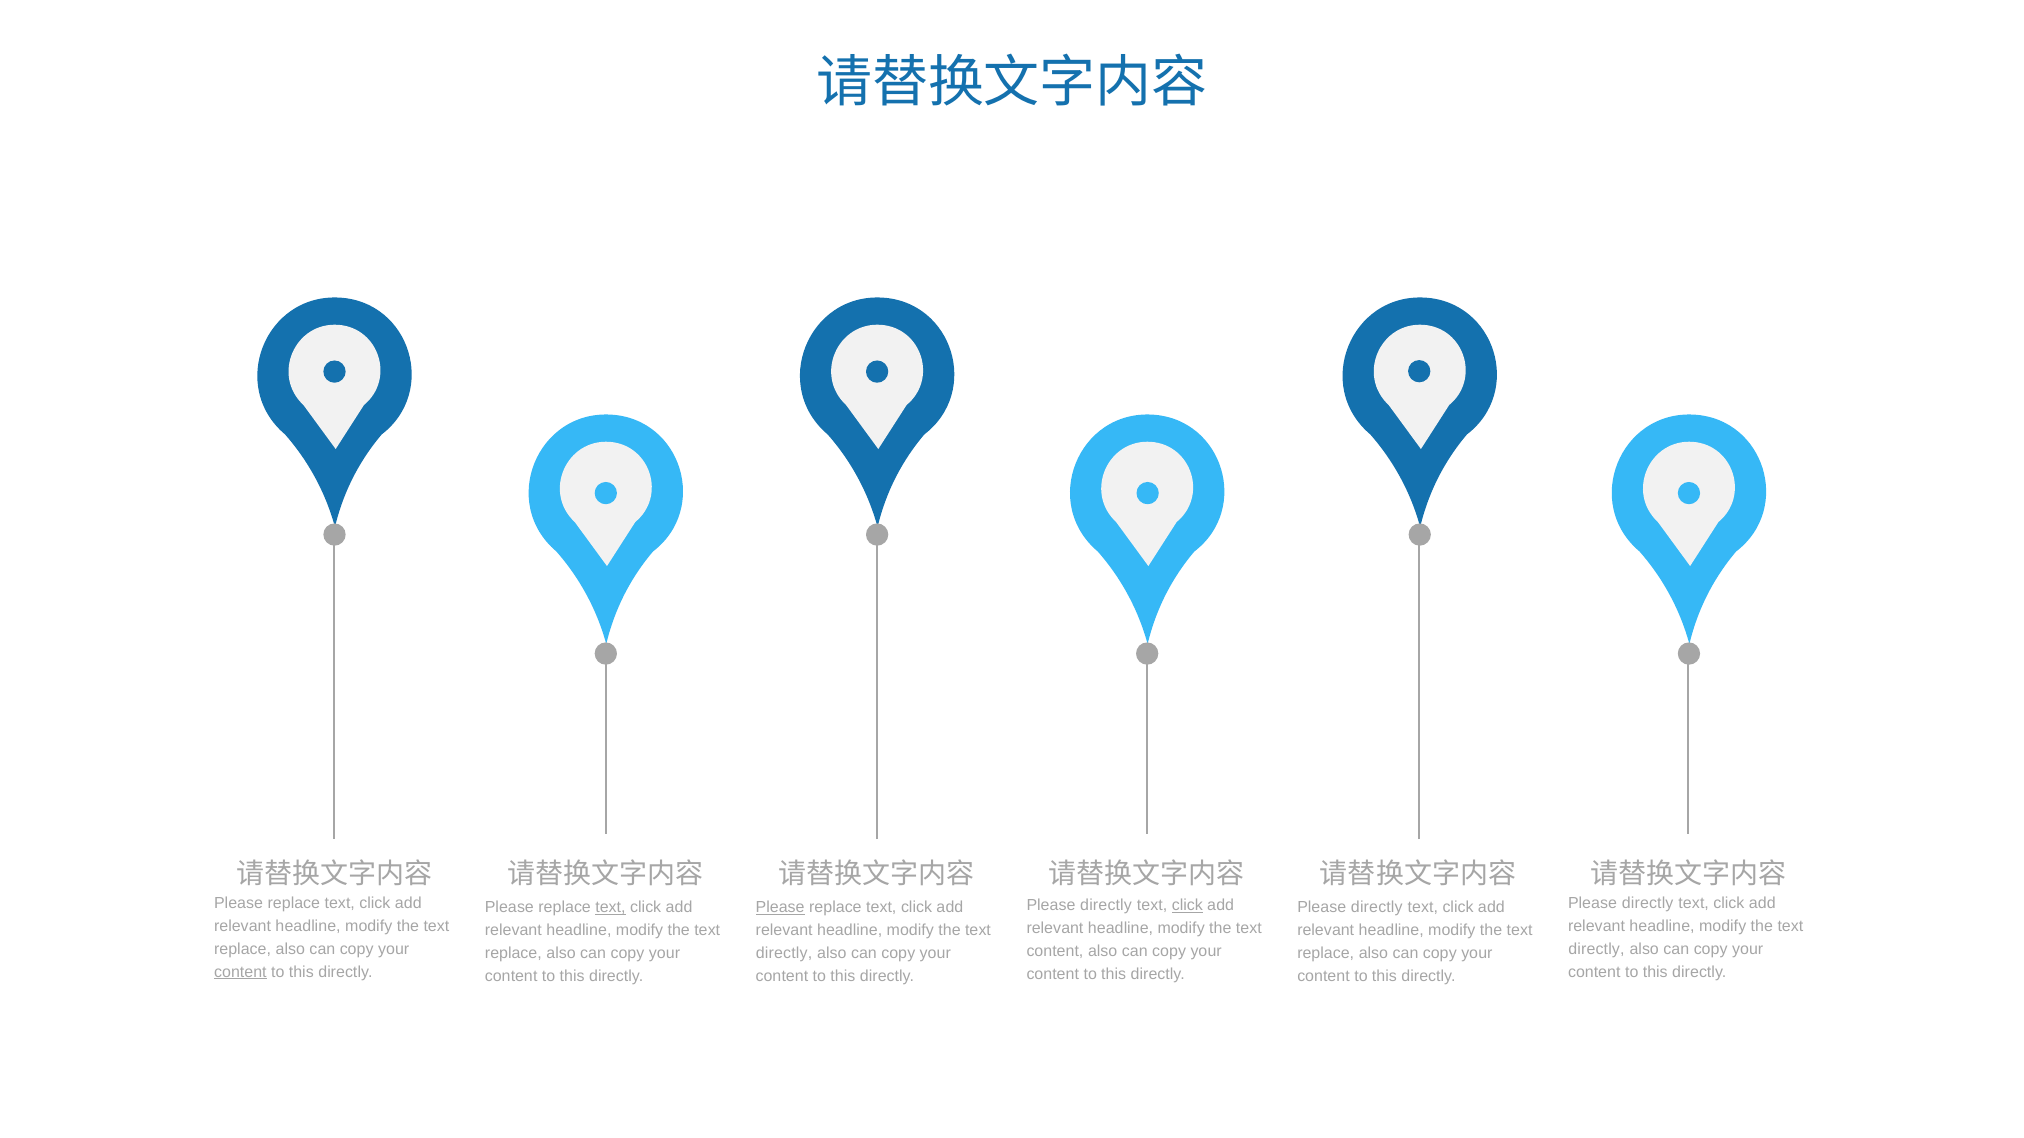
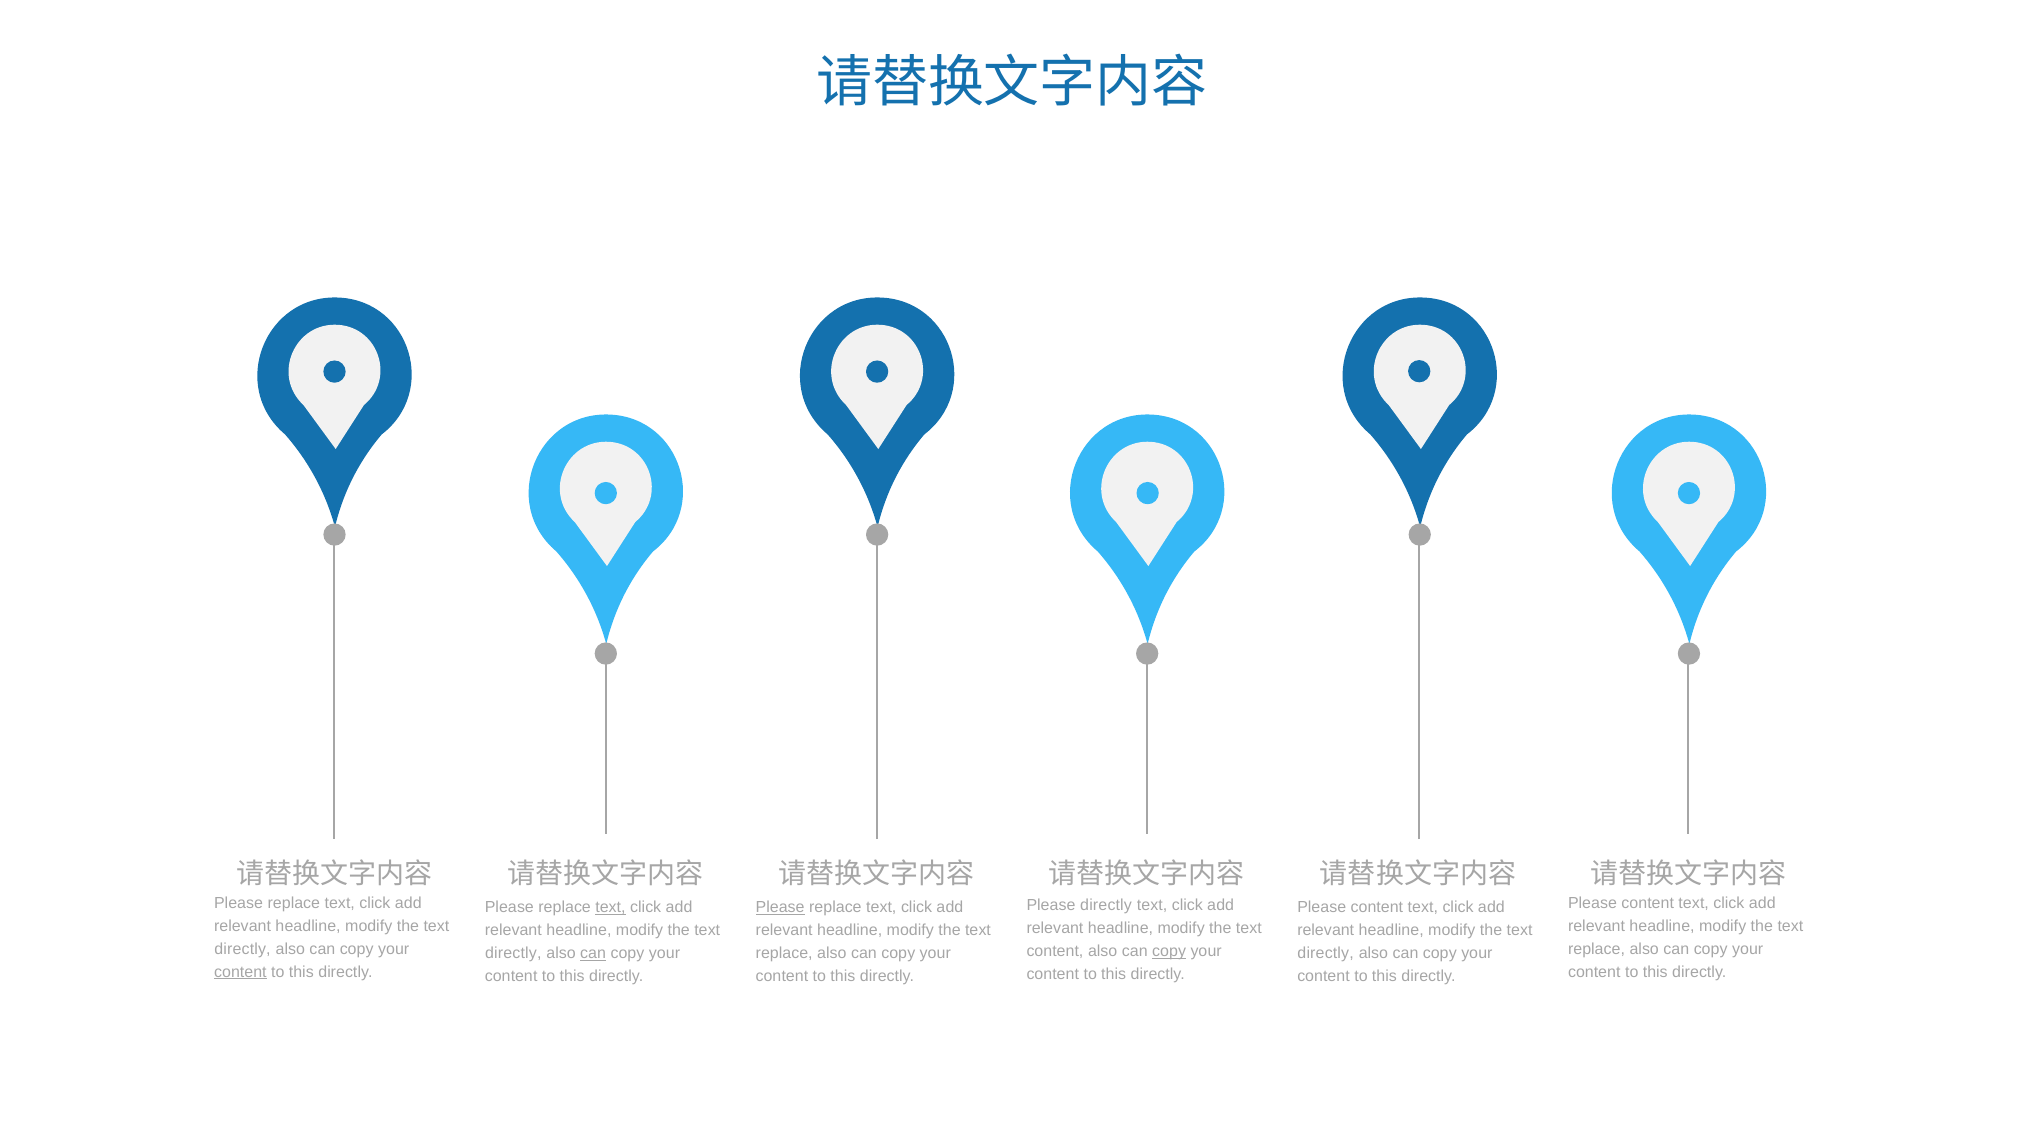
directly at (1648, 903): directly -> content
click at (1187, 906) underline: present -> none
directly at (1377, 908): directly -> content
replace at (243, 949): replace -> directly
directly at (1596, 949): directly -> replace
copy at (1169, 952) underline: none -> present
replace at (513, 954): replace -> directly
can at (593, 954) underline: none -> present
directly at (784, 954): directly -> replace
replace at (1326, 954): replace -> directly
